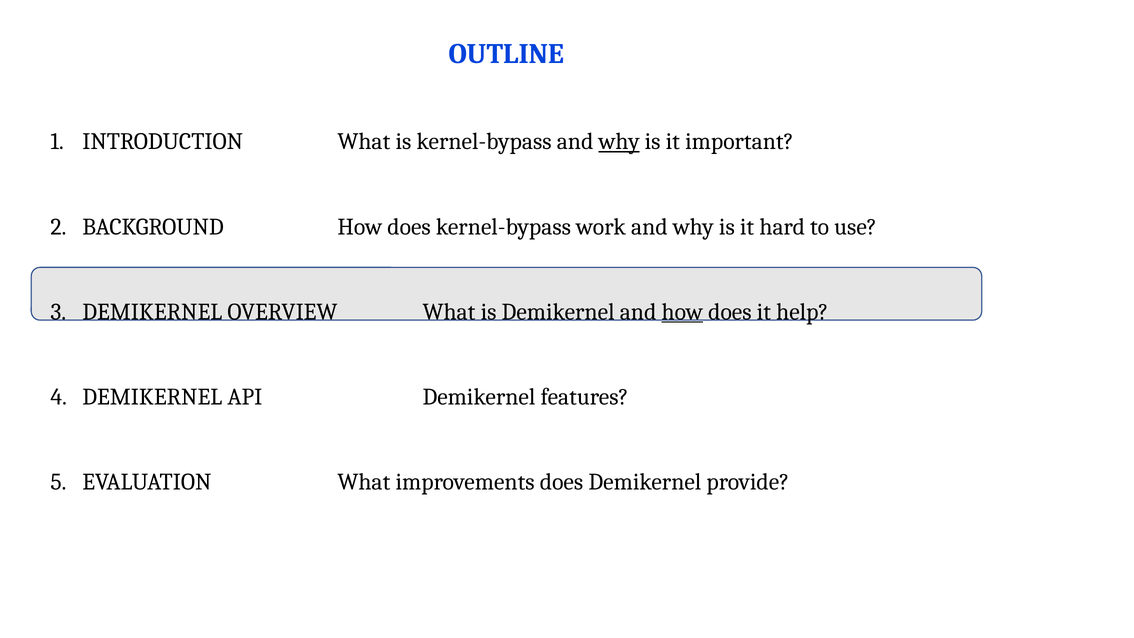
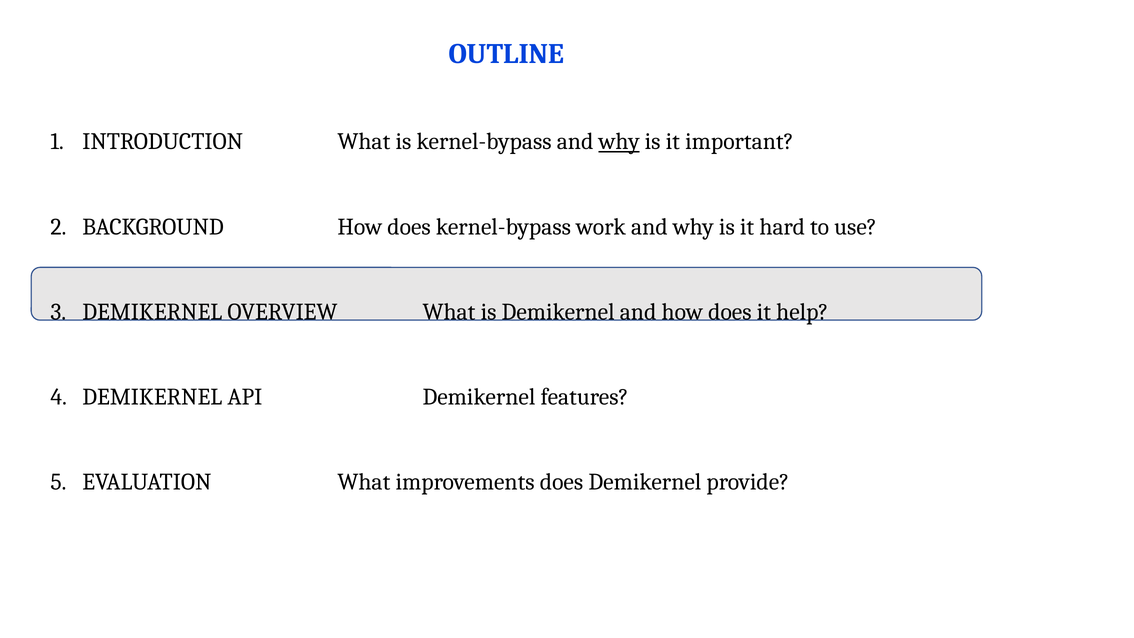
how at (682, 312) underline: present -> none
